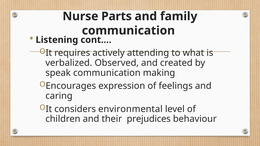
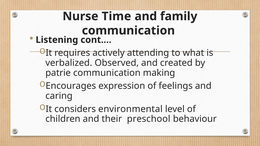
Parts: Parts -> Time
speak: speak -> patrie
prejudices: prejudices -> preschool
